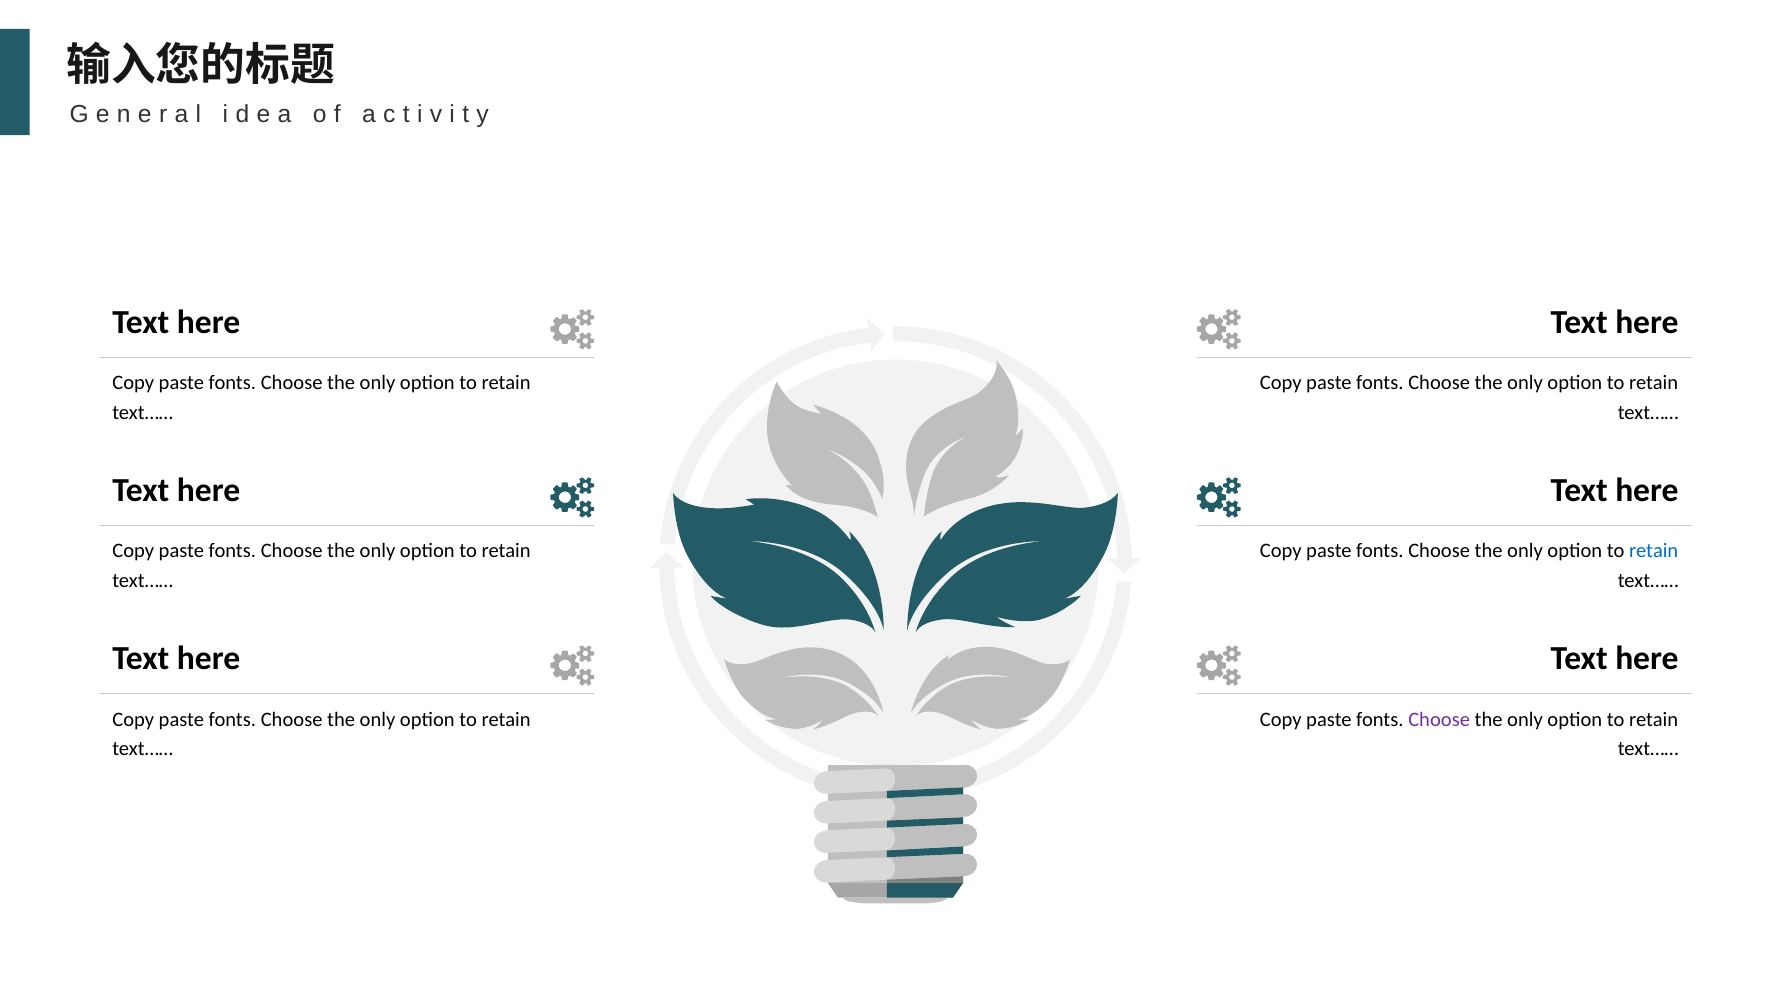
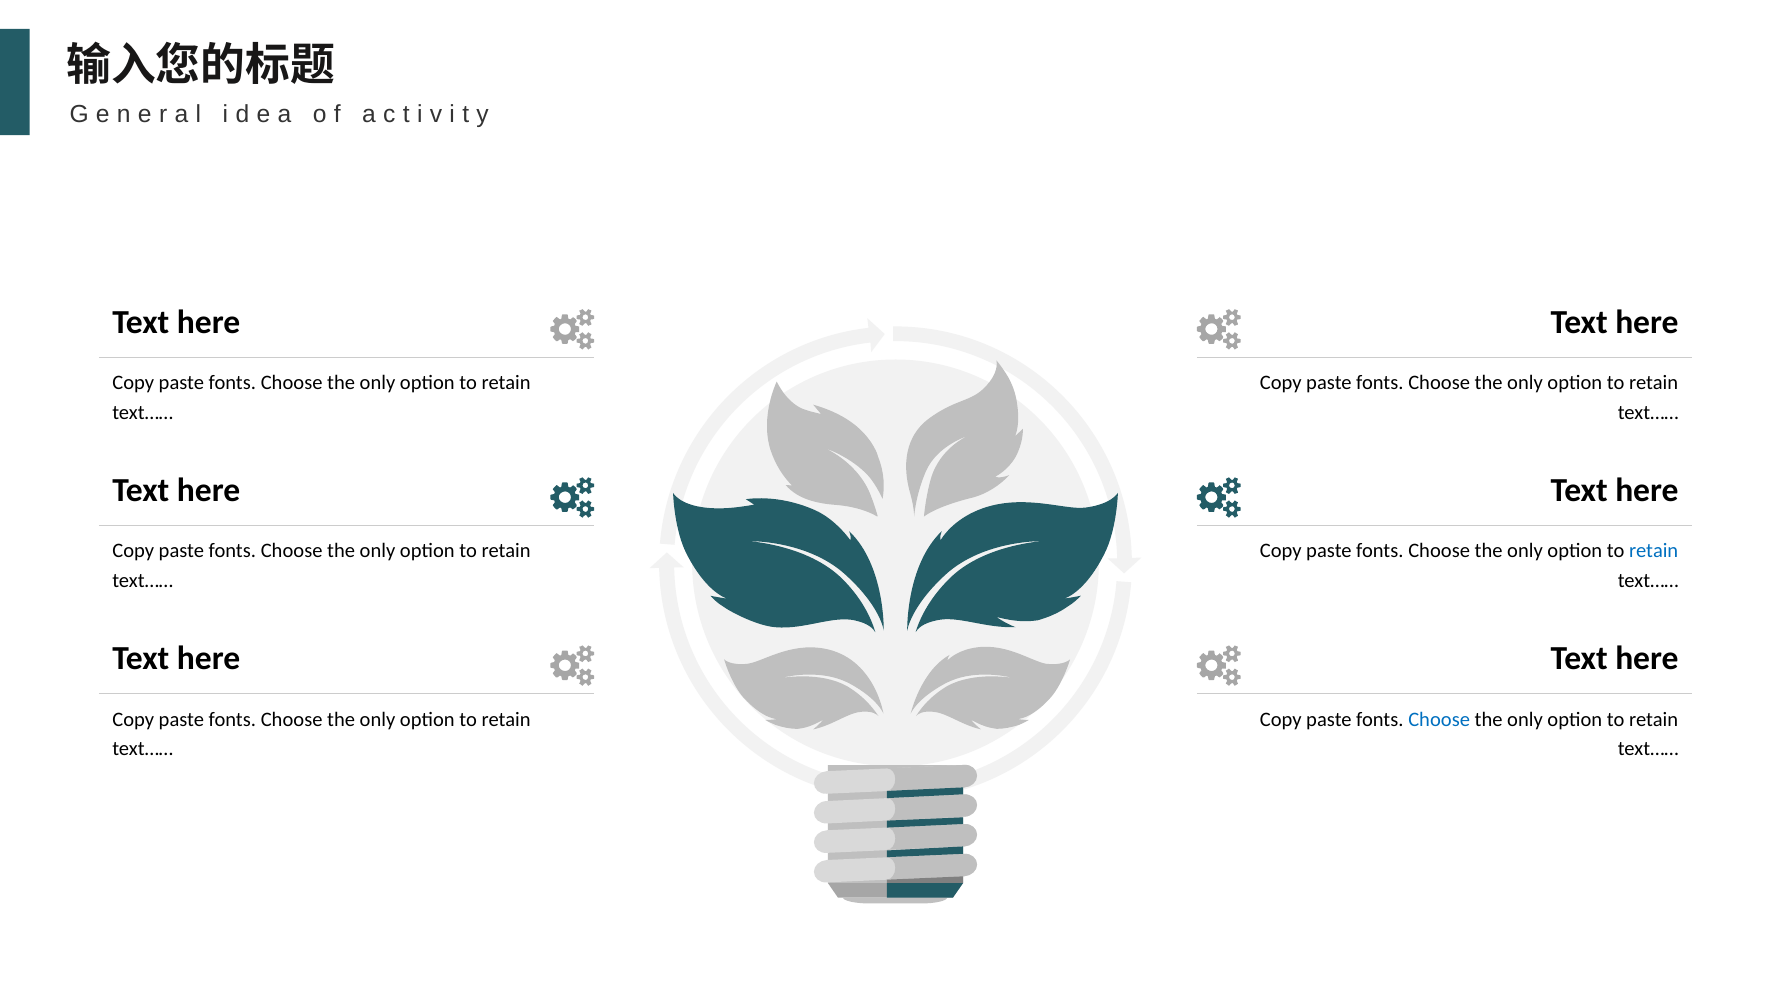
Choose at (1439, 719) colour: purple -> blue
